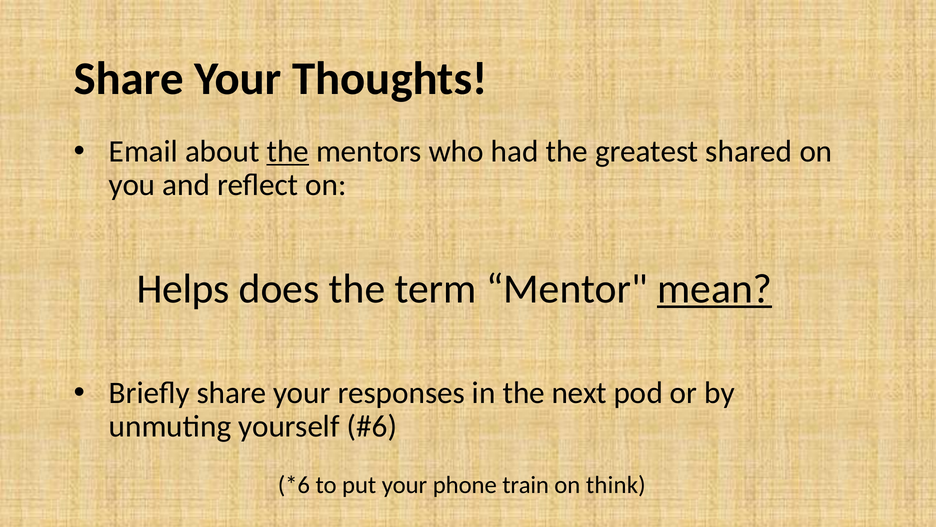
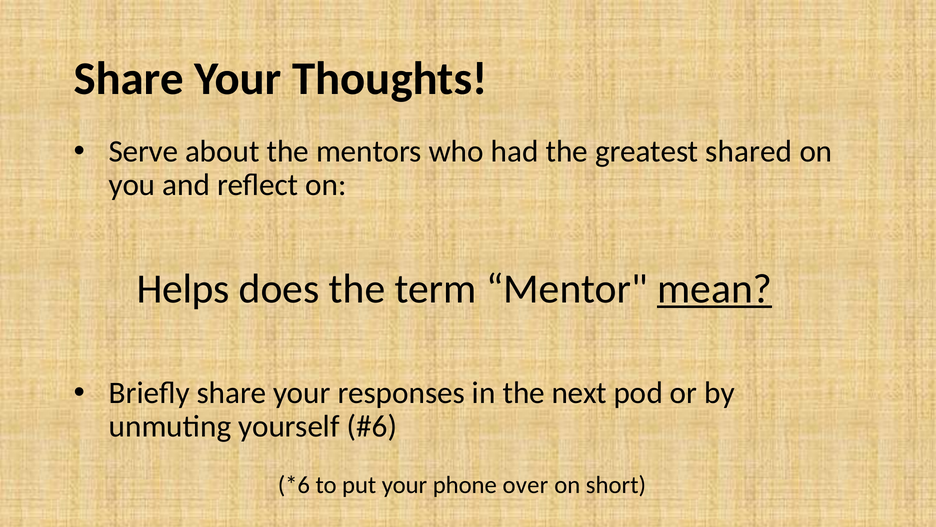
Email: Email -> Serve
the at (288, 151) underline: present -> none
train: train -> over
think: think -> short
